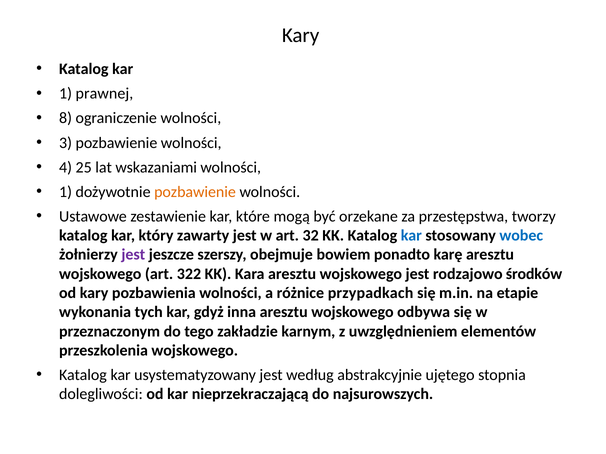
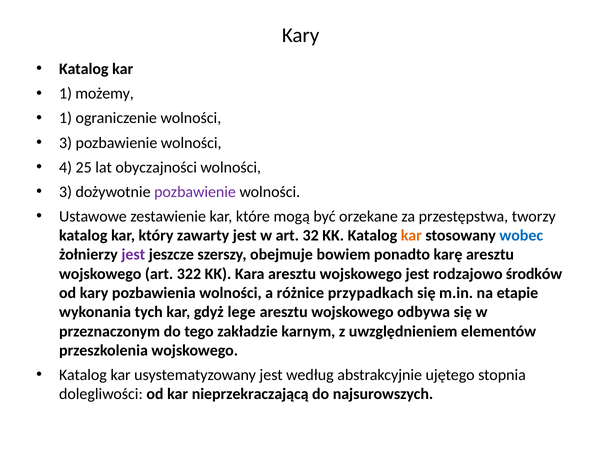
prawnej: prawnej -> możemy
8 at (66, 118): 8 -> 1
wskazaniami: wskazaniami -> obyczajności
1 at (66, 192): 1 -> 3
pozbawienie at (195, 192) colour: orange -> purple
kar at (411, 236) colour: blue -> orange
inna: inna -> lege
